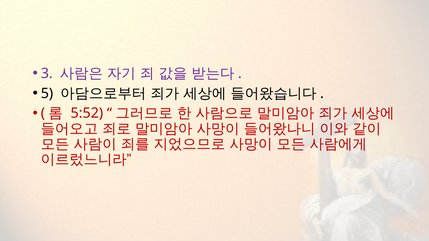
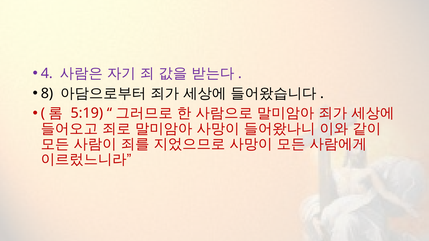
3: 3 -> 4
5: 5 -> 8
5:52: 5:52 -> 5:19
